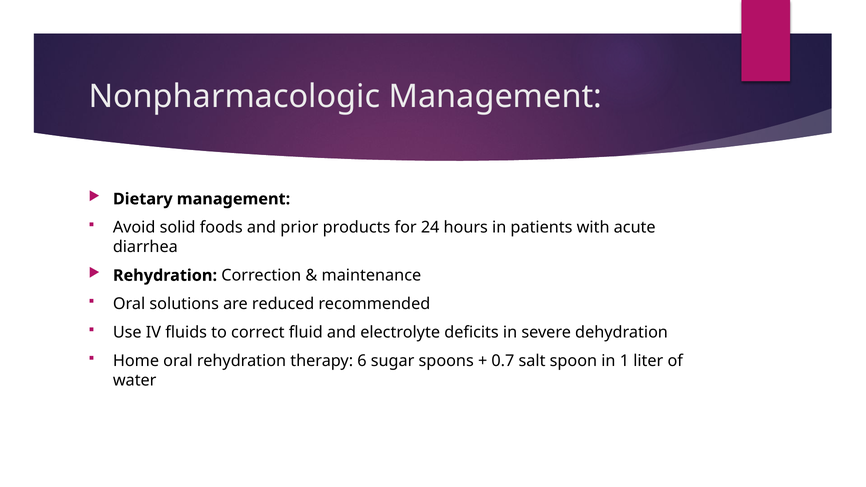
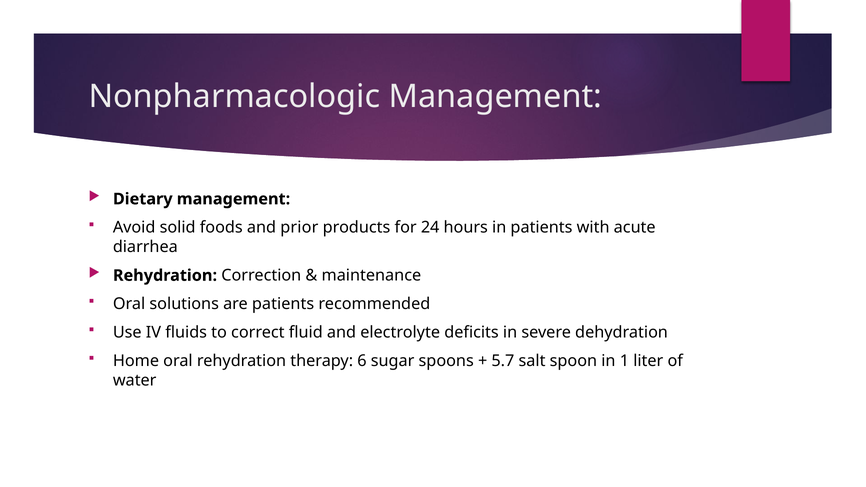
are reduced: reduced -> patients
0.7: 0.7 -> 5.7
